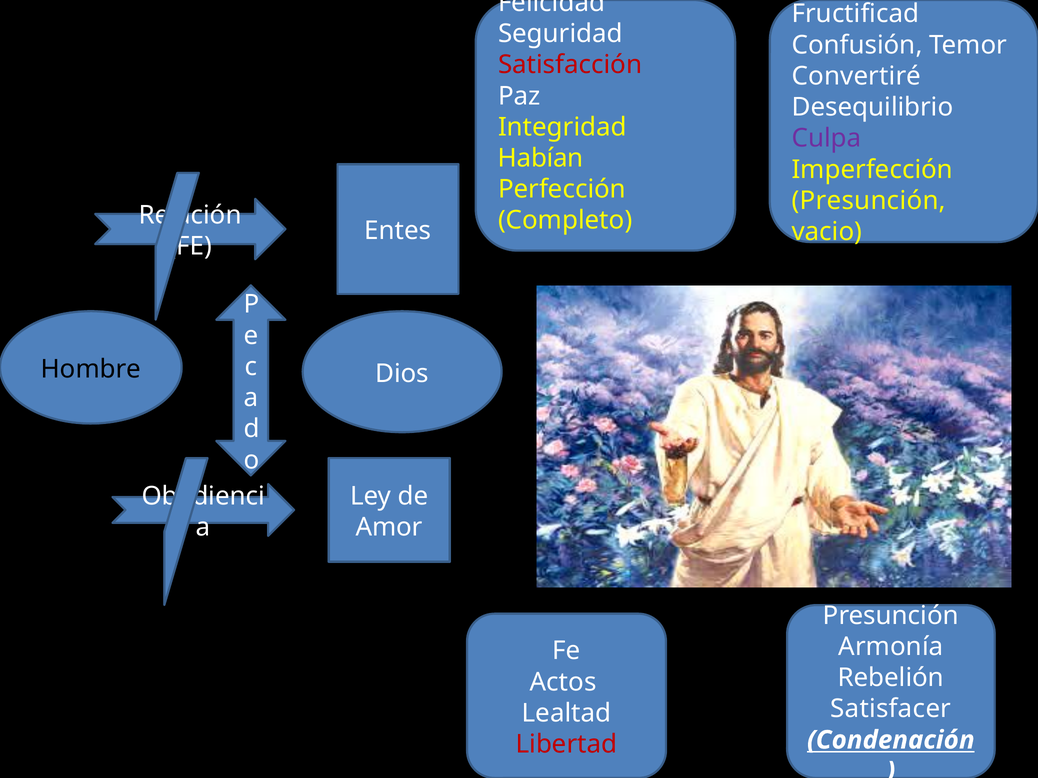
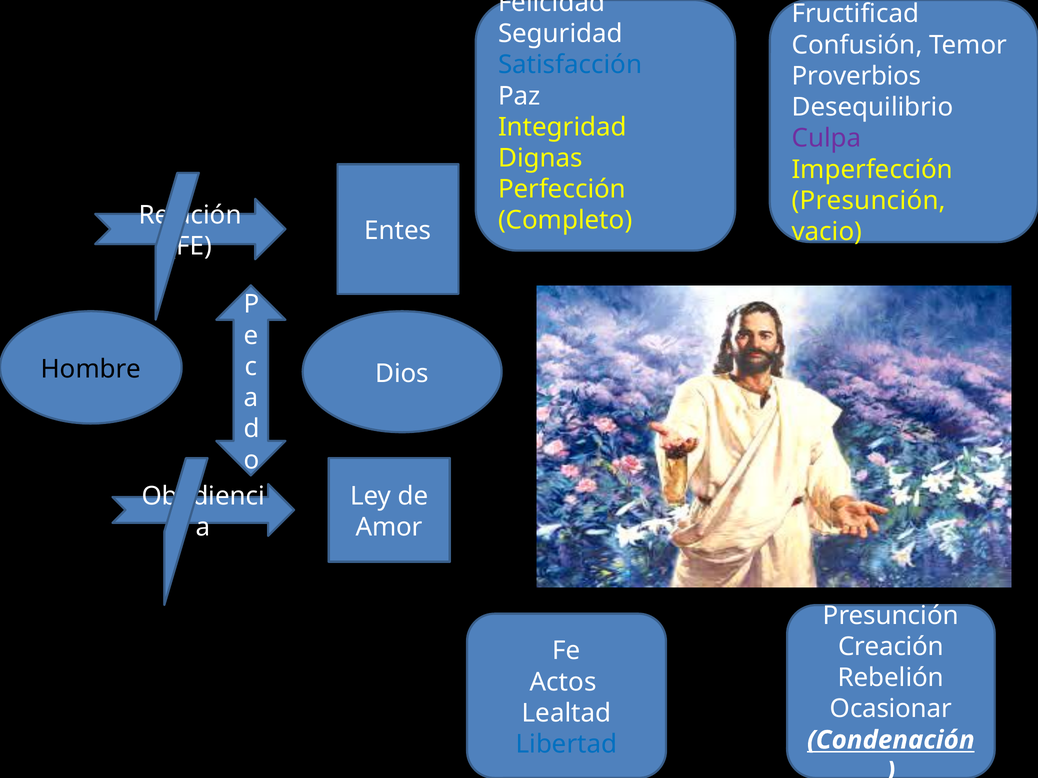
Satisfacción colour: red -> blue
Convertiré: Convertiré -> Proverbios
Habían: Habían -> Dignas
Armonía: Armonía -> Creación
Satisfacer: Satisfacer -> Ocasionar
Libertad colour: red -> blue
